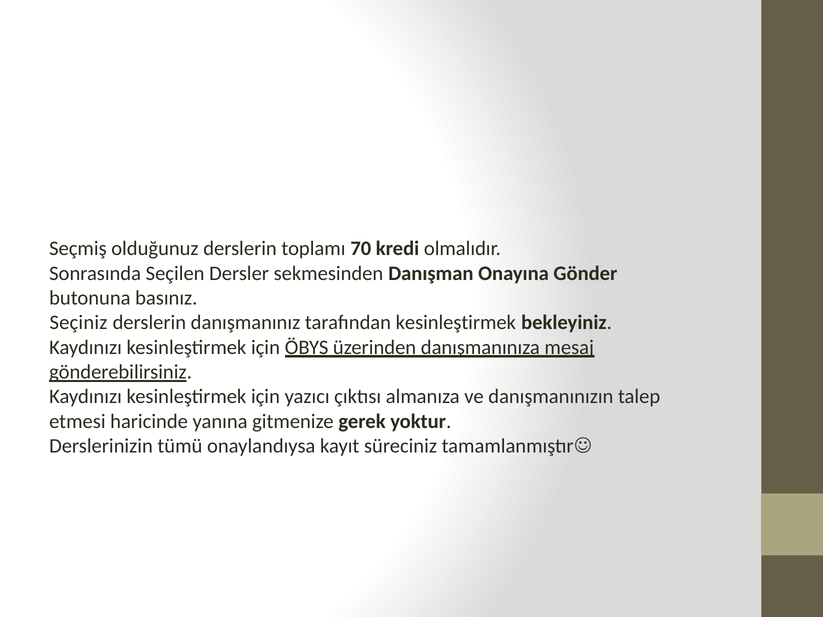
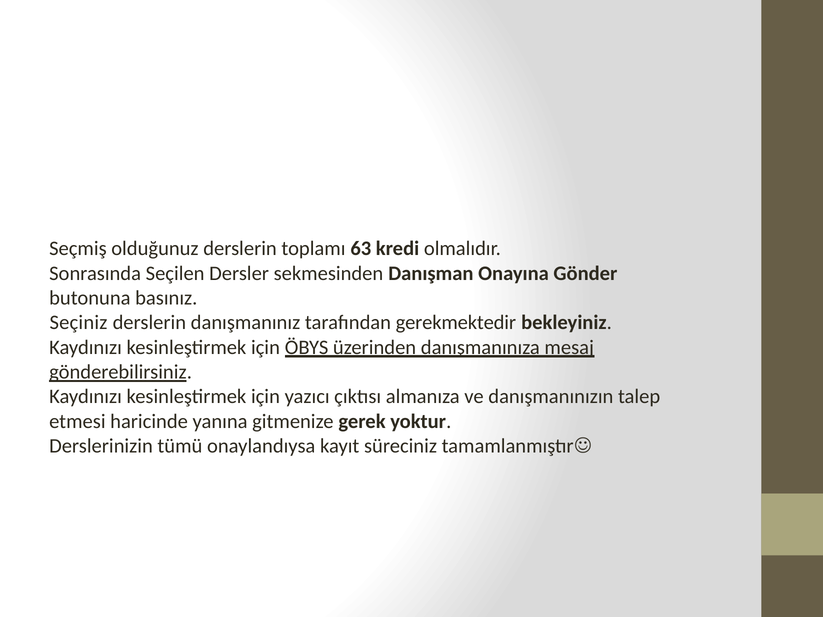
70: 70 -> 63
tarafından kesinleştirmek: kesinleştirmek -> gerekmektedir
